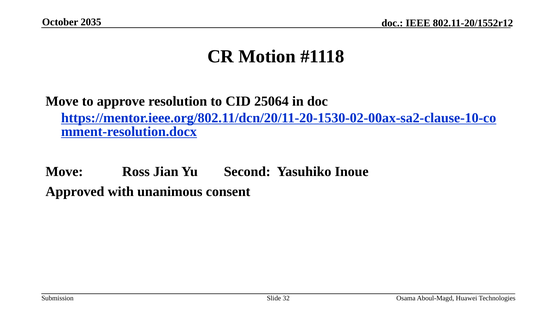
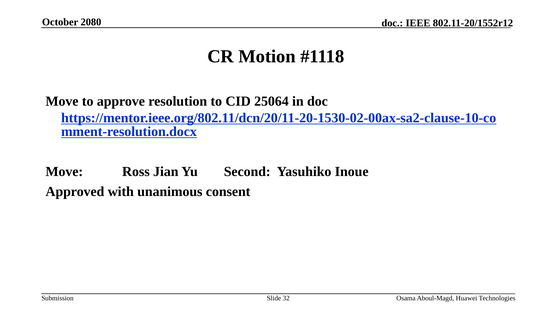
2035: 2035 -> 2080
